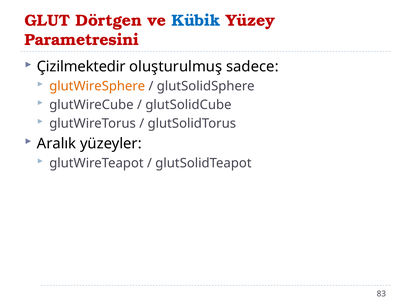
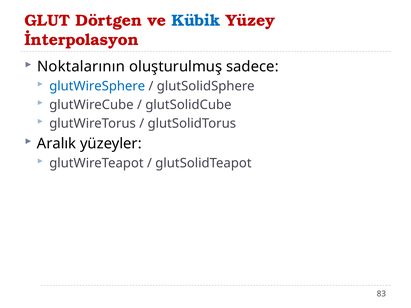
Parametresini: Parametresini -> İnterpolasyon
Çizilmektedir: Çizilmektedir -> Noktalarının
glutWireSphere colour: orange -> blue
